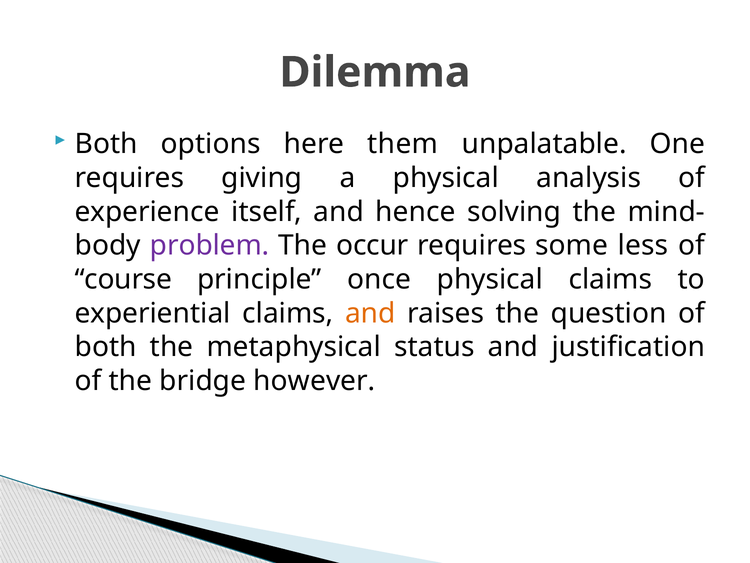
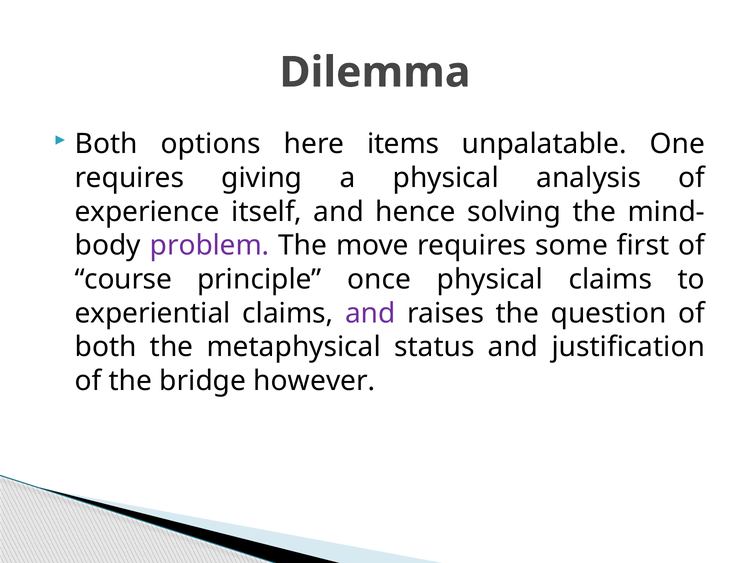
them: them -> items
occur: occur -> move
less: less -> first
and at (370, 313) colour: orange -> purple
